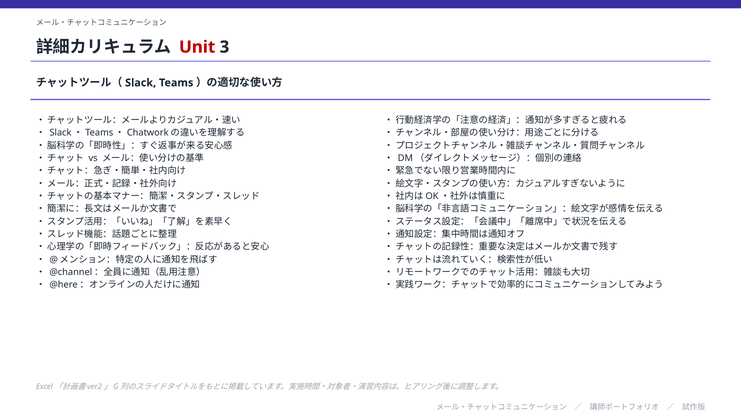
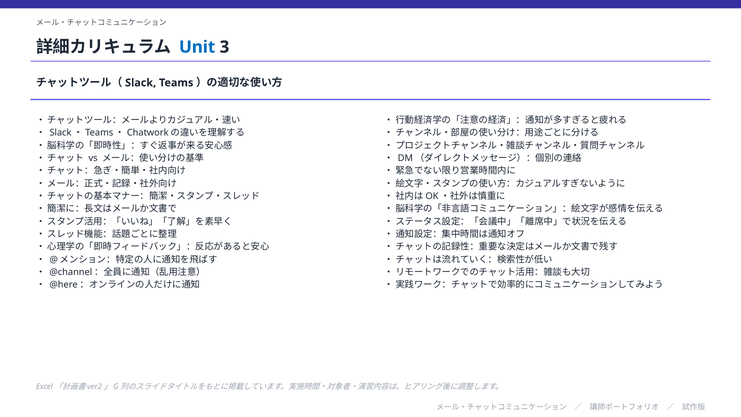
Unit colour: red -> blue
